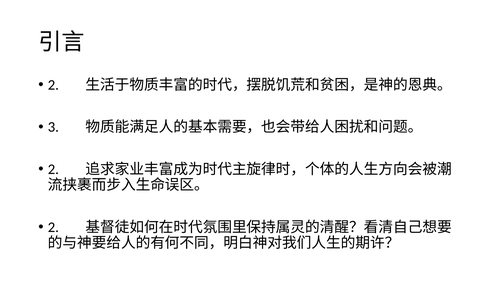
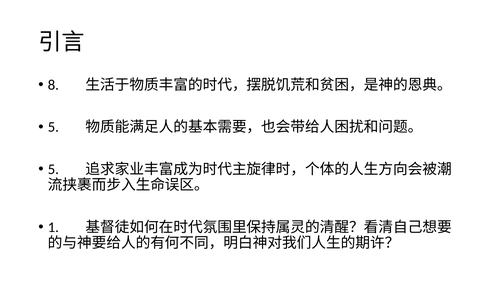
2 at (53, 85): 2 -> 8
3 at (53, 127): 3 -> 5
2 at (53, 169): 2 -> 5
2 at (53, 227): 2 -> 1
